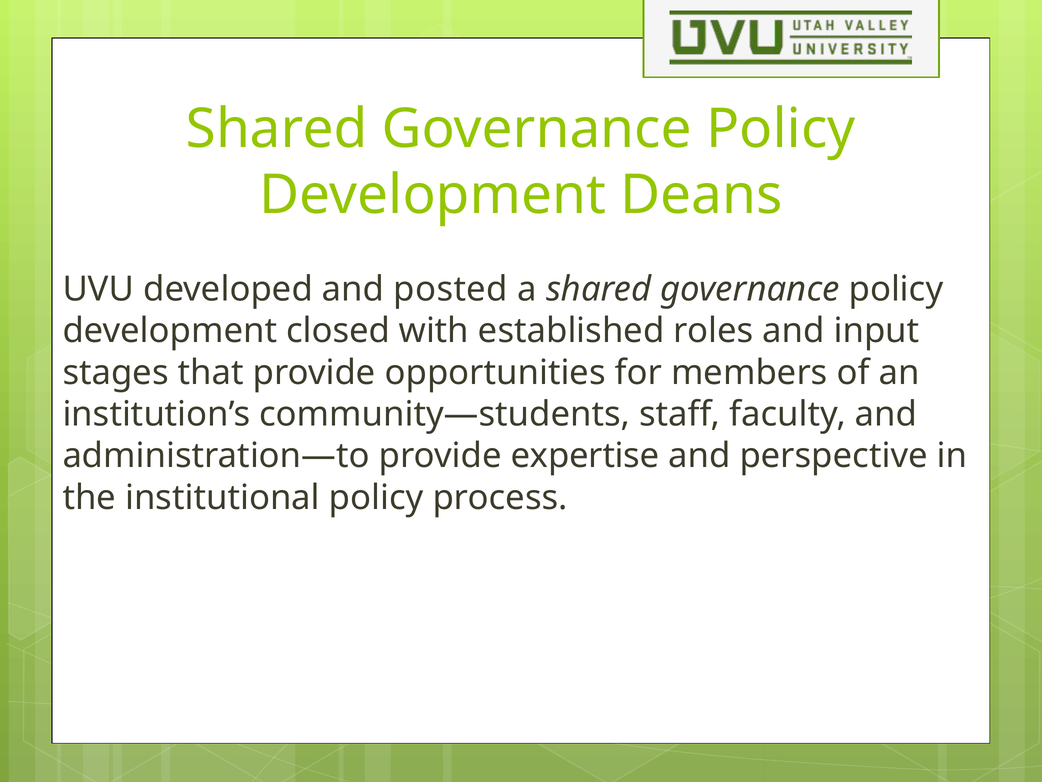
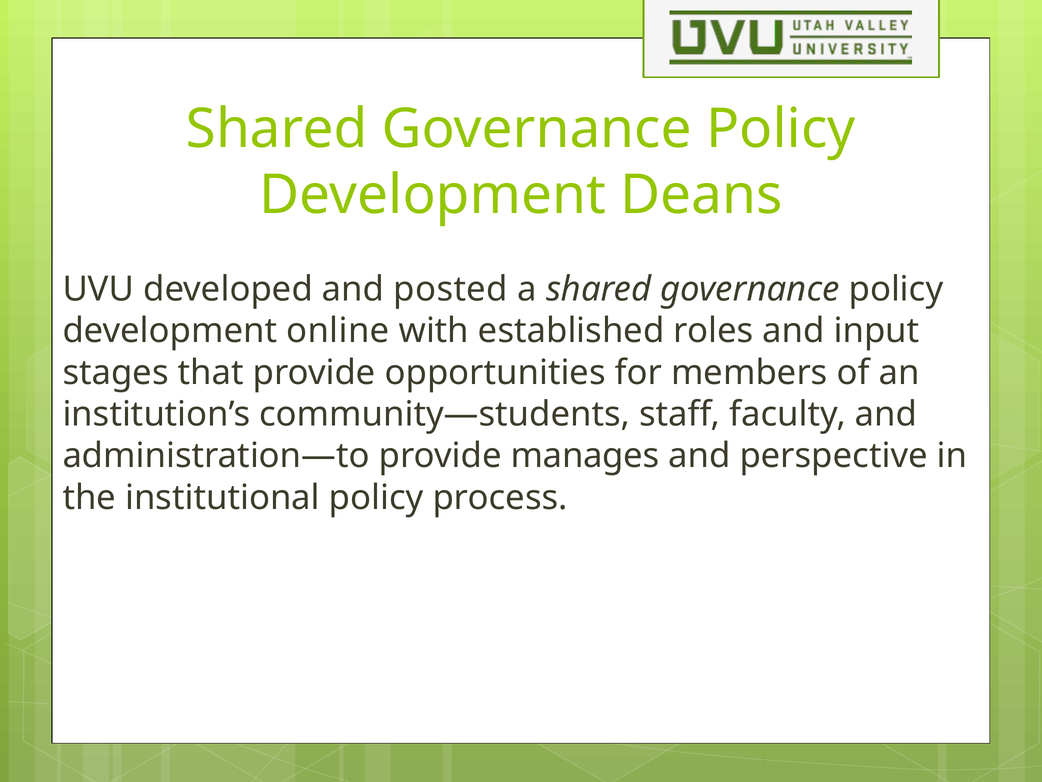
closed: closed -> online
expertise: expertise -> manages
